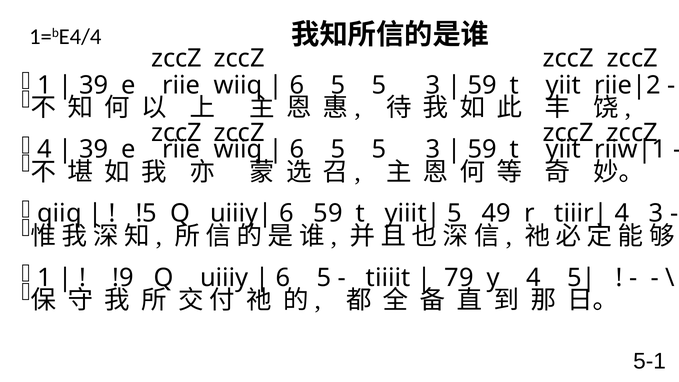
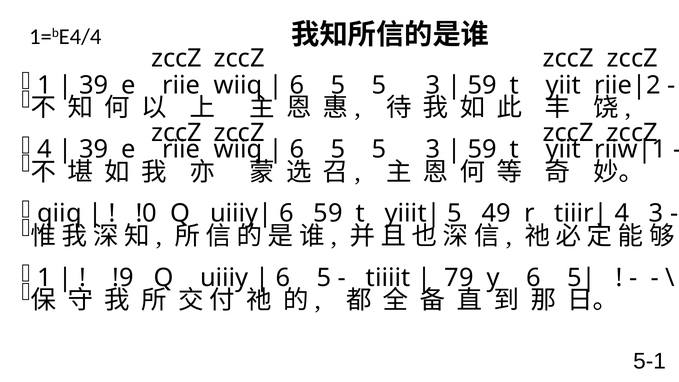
!5: !5 -> !0
y 4: 4 -> 6
